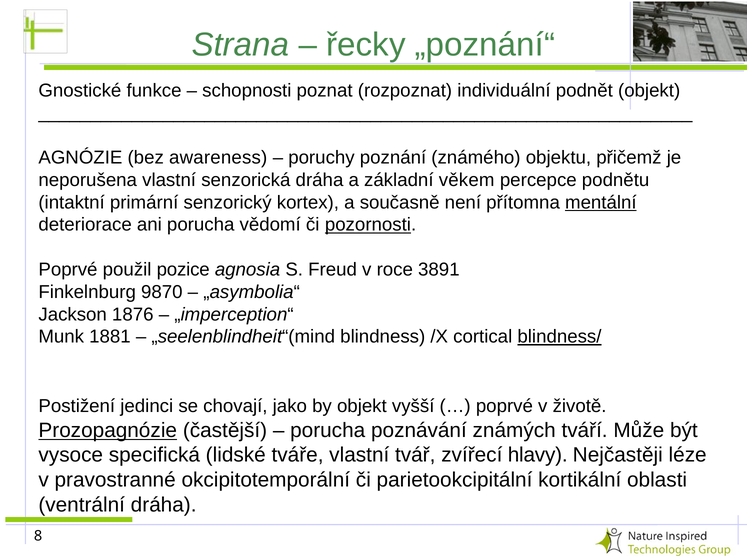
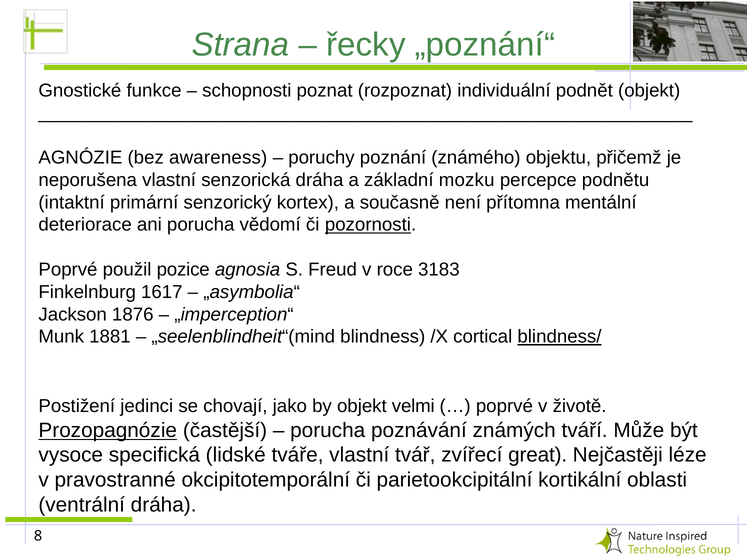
věkem: věkem -> mozku
mentální underline: present -> none
3891: 3891 -> 3183
9870: 9870 -> 1617
vyšší: vyšší -> velmi
hlavy: hlavy -> great
